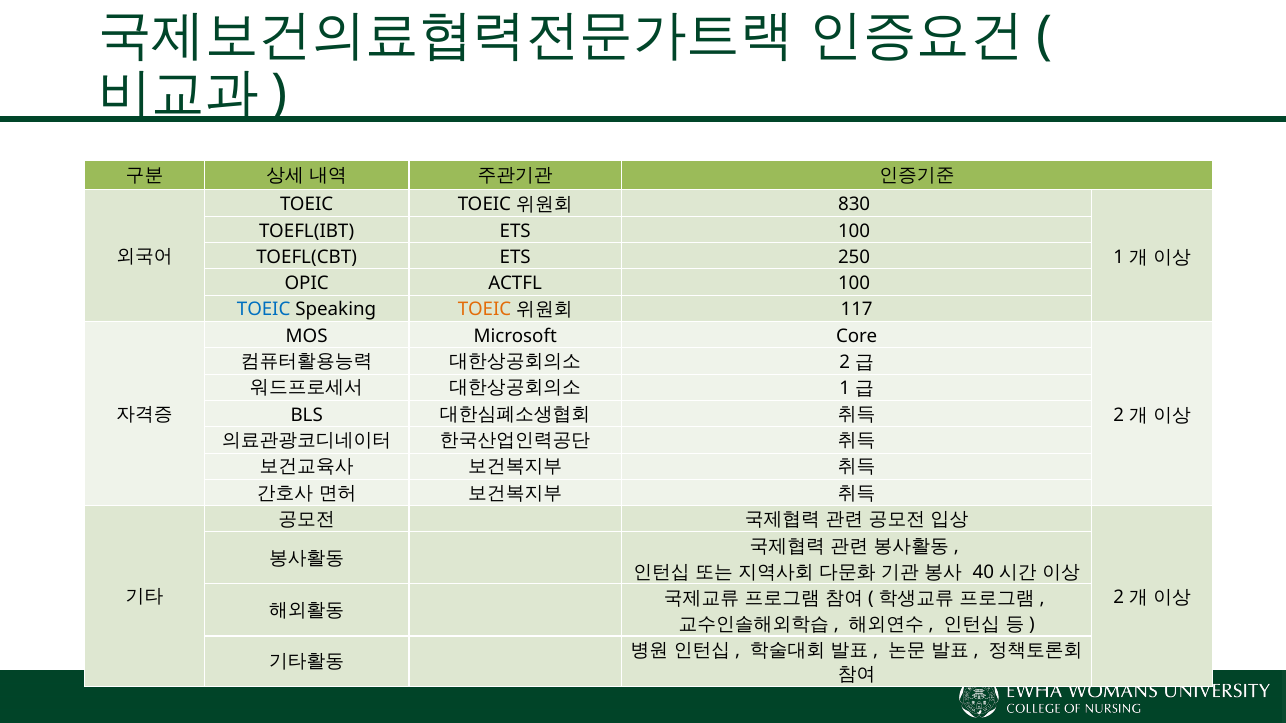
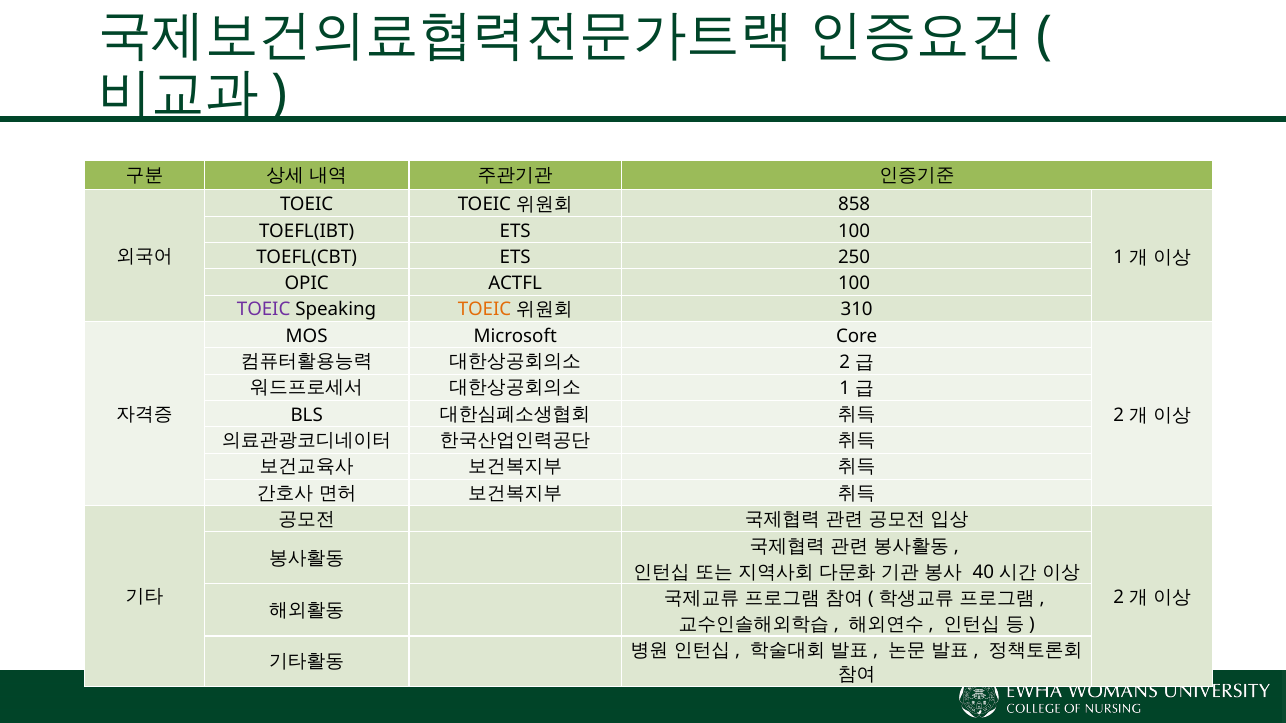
830: 830 -> 858
TOEIC at (264, 310) colour: blue -> purple
117: 117 -> 310
